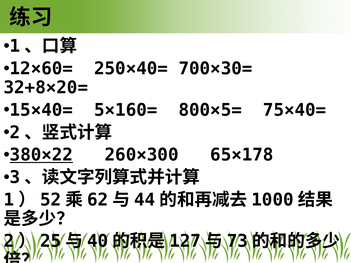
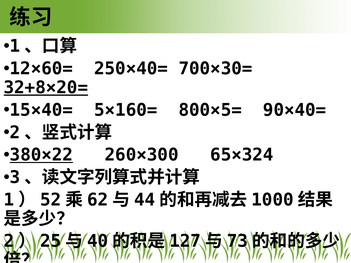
32+8×20= underline: none -> present
75×40=: 75×40= -> 90×40=
65×178: 65×178 -> 65×324
